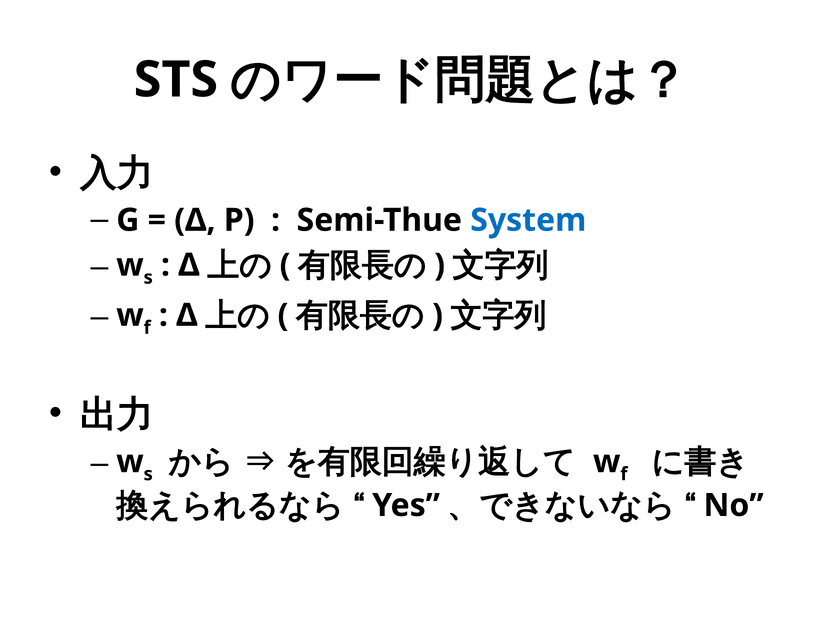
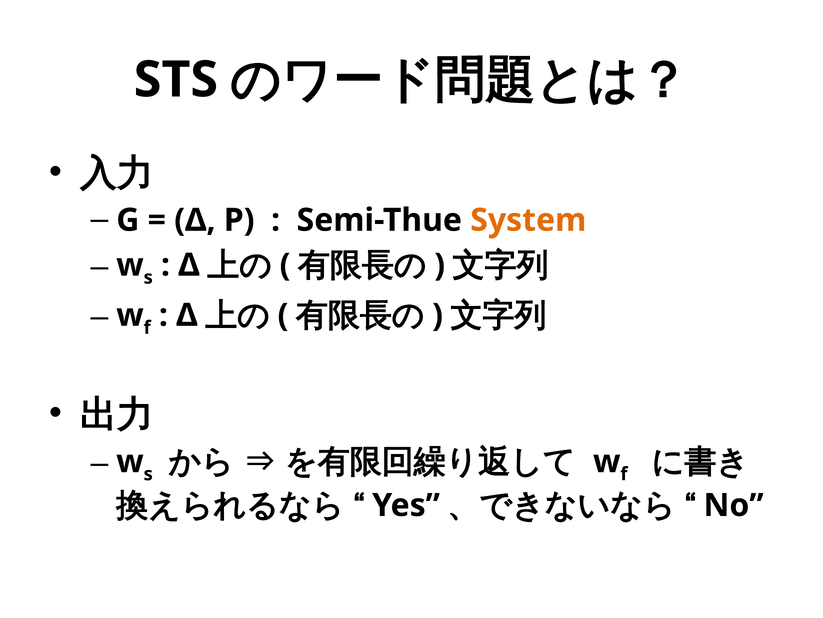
System colour: blue -> orange
